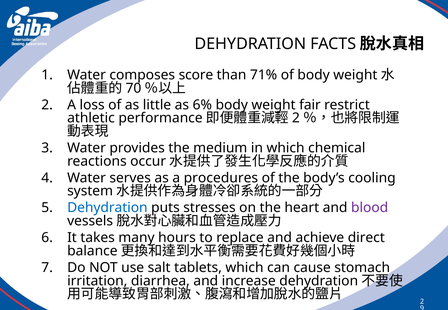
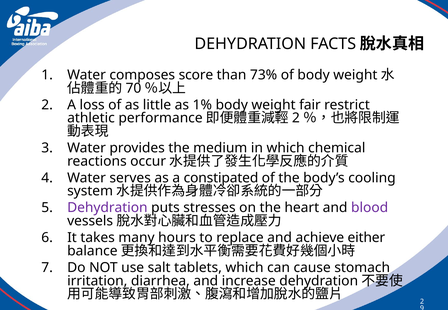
71%: 71% -> 73%
6%: 6% -> 1%
procedures: procedures -> constipated
Dehydration at (107, 208) colour: blue -> purple
direct: direct -> either
